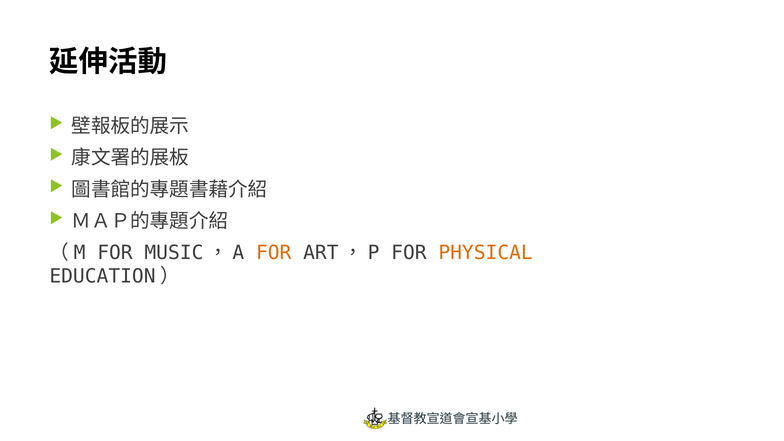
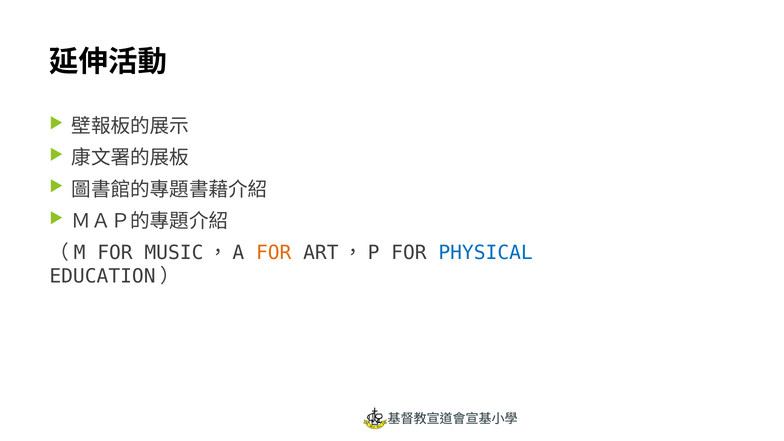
PHYSICAL colour: orange -> blue
